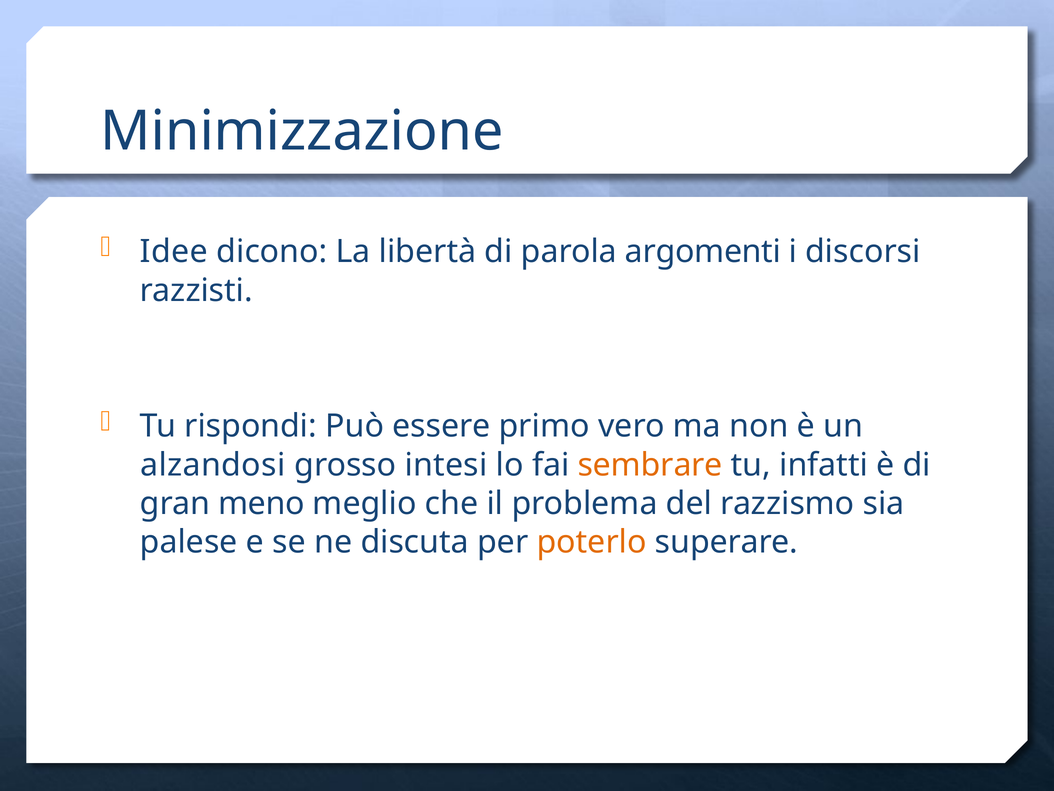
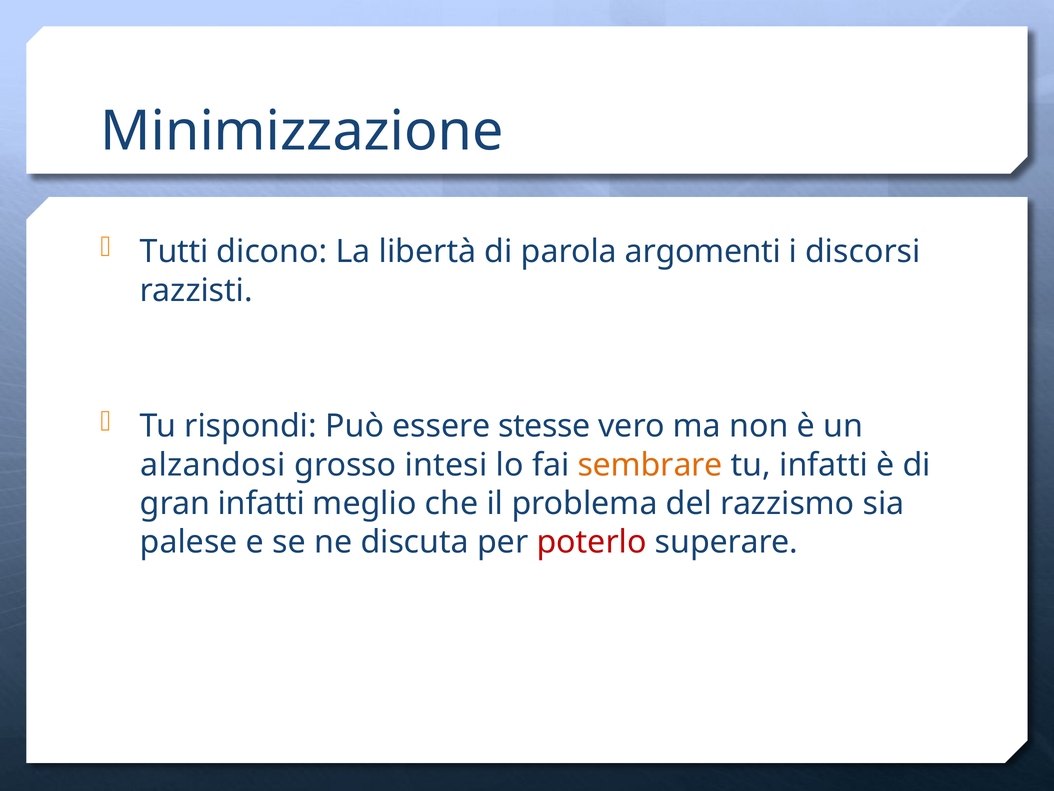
Idee: Idee -> Tutti
primo: primo -> stesse
gran meno: meno -> infatti
poterlo colour: orange -> red
